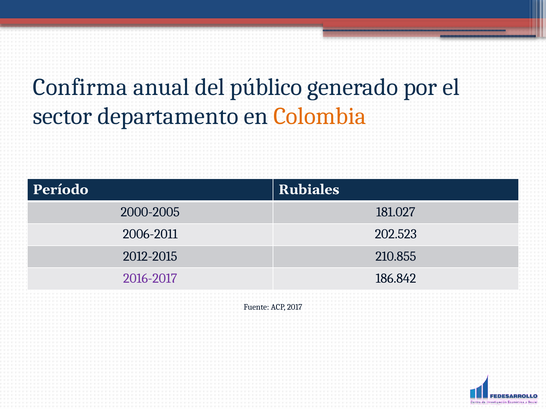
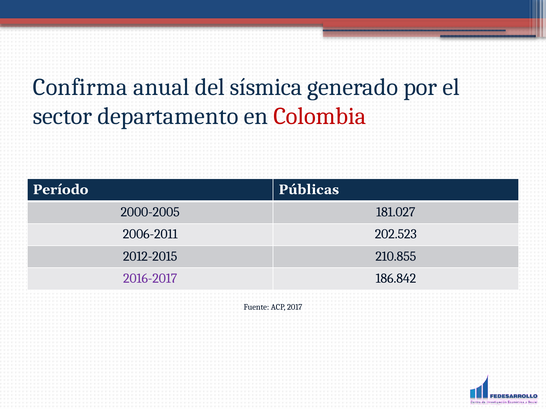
público: público -> sísmica
Colombia colour: orange -> red
Rubiales: Rubiales -> Públicas
